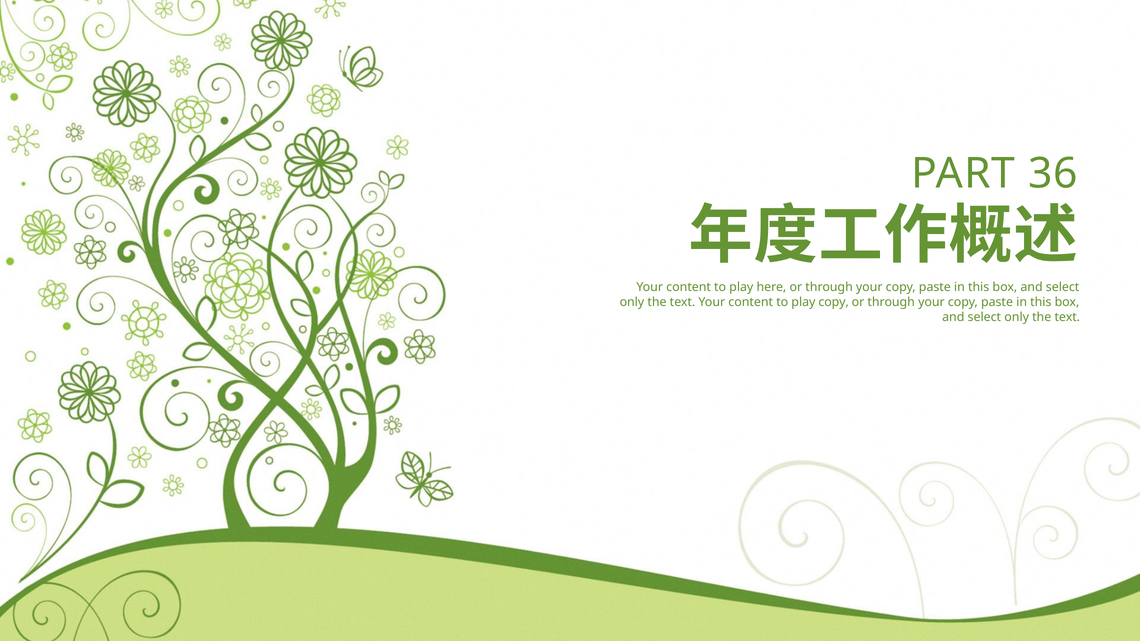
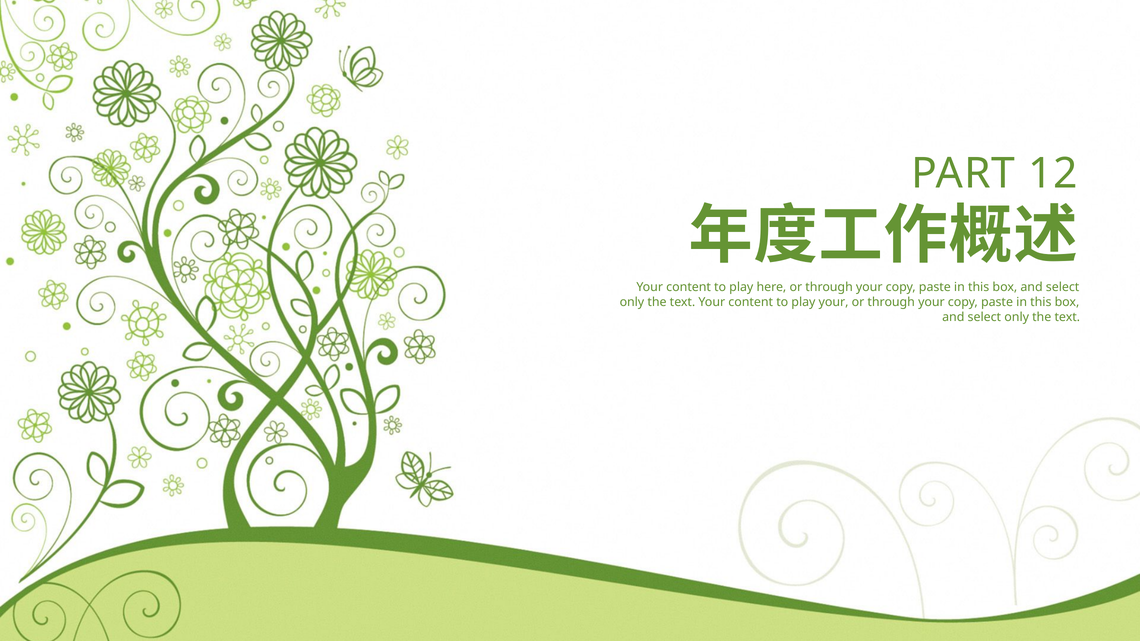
36: 36 -> 12
play copy: copy -> your
